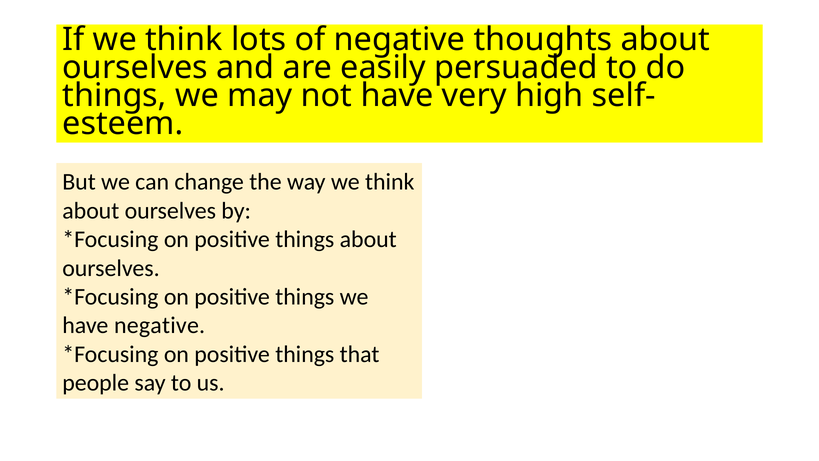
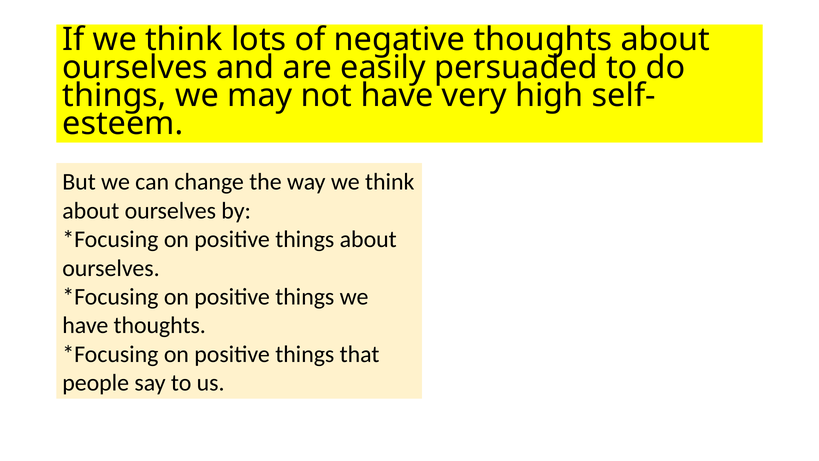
have negative: negative -> thoughts
